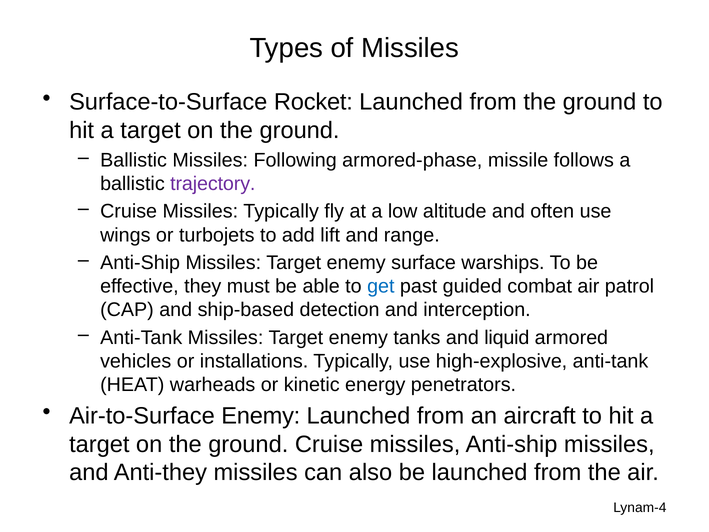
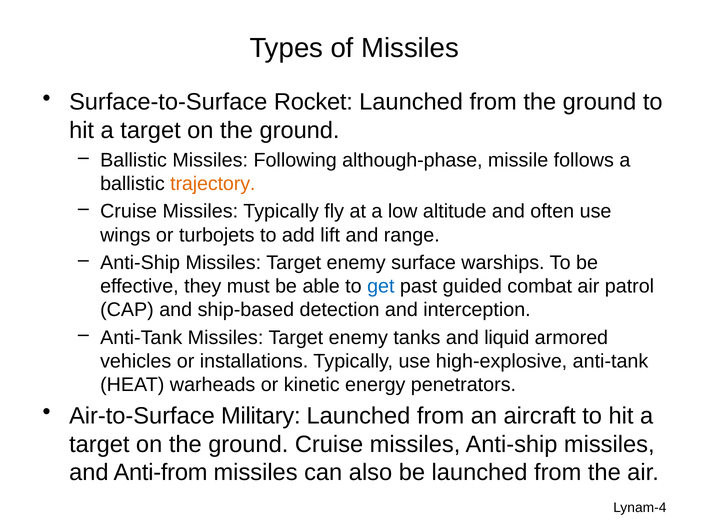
armored-phase: armored-phase -> although-phase
trajectory colour: purple -> orange
Air-to-Surface Enemy: Enemy -> Military
Anti-they: Anti-they -> Anti-from
